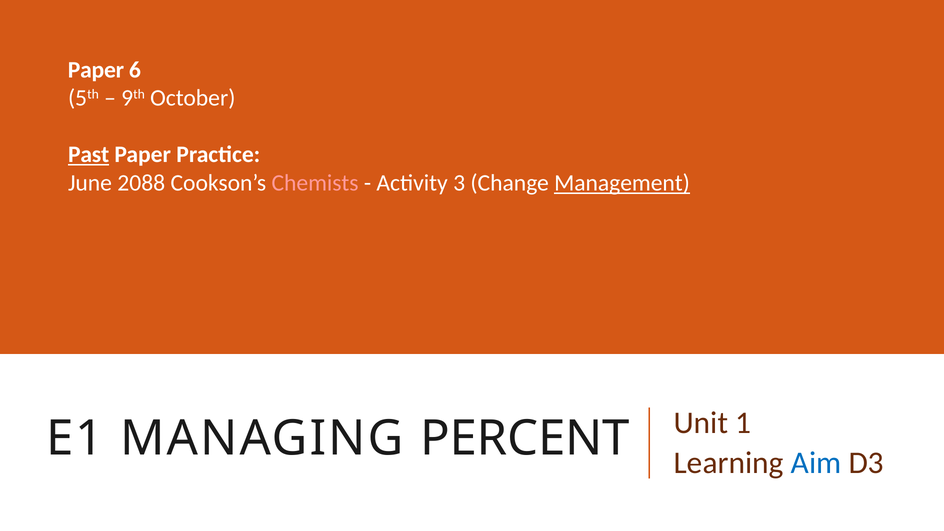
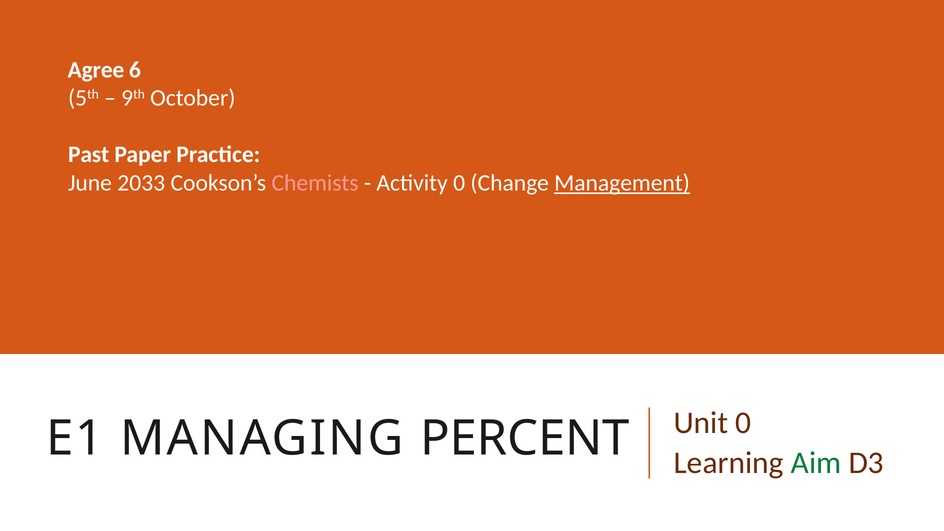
Paper at (96, 70): Paper -> Agree
Past underline: present -> none
2088: 2088 -> 2033
Activity 3: 3 -> 0
Unit 1: 1 -> 0
Aim colour: blue -> green
